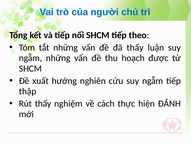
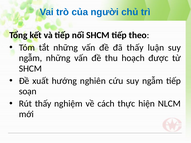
thập: thập -> soạn
ĐÁNH: ĐÁNH -> NLCM
